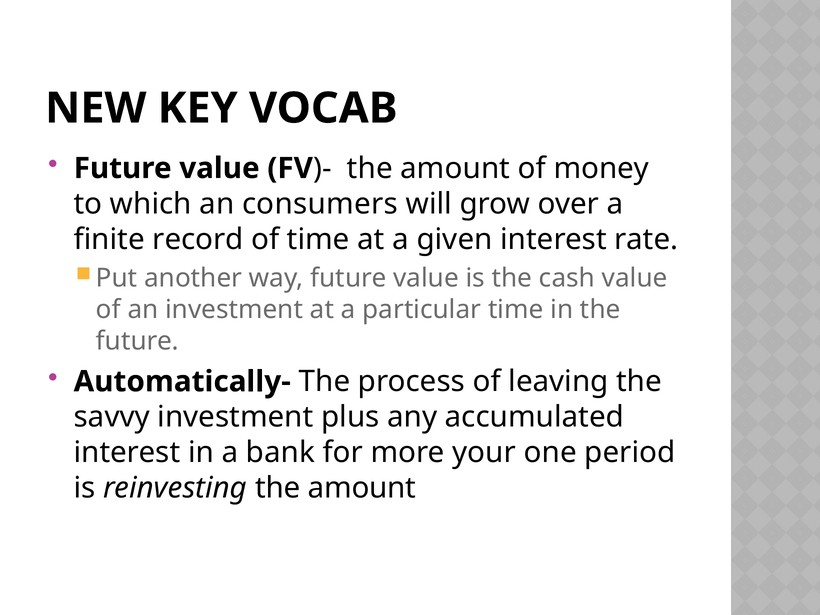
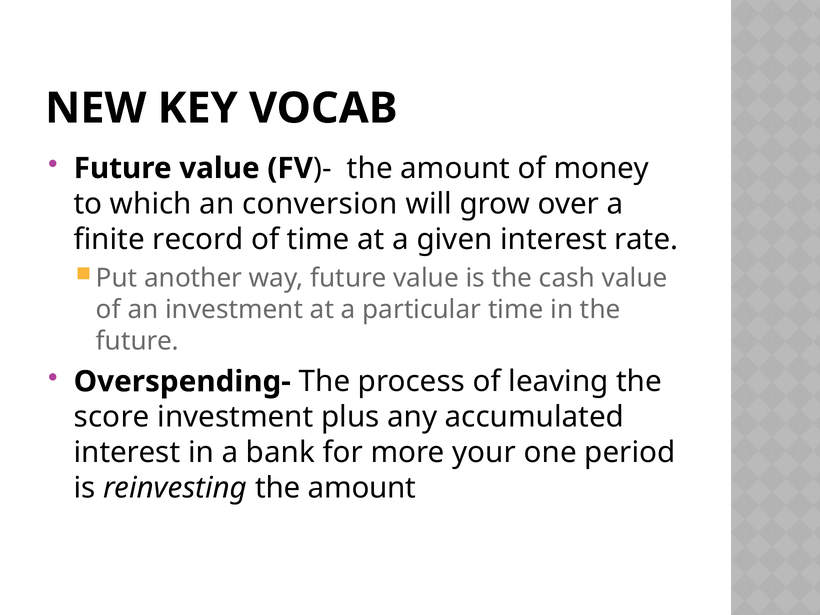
consumers: consumers -> conversion
Automatically-: Automatically- -> Overspending-
savvy: savvy -> score
